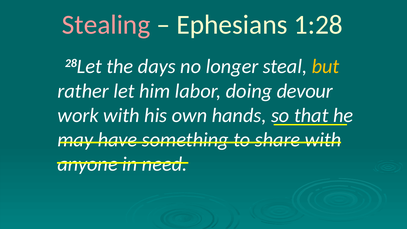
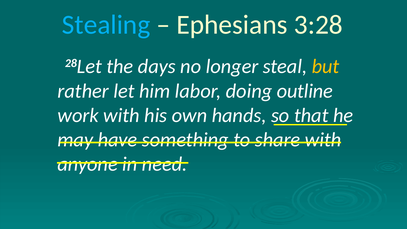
Stealing colour: pink -> light blue
1:28: 1:28 -> 3:28
devour: devour -> outline
